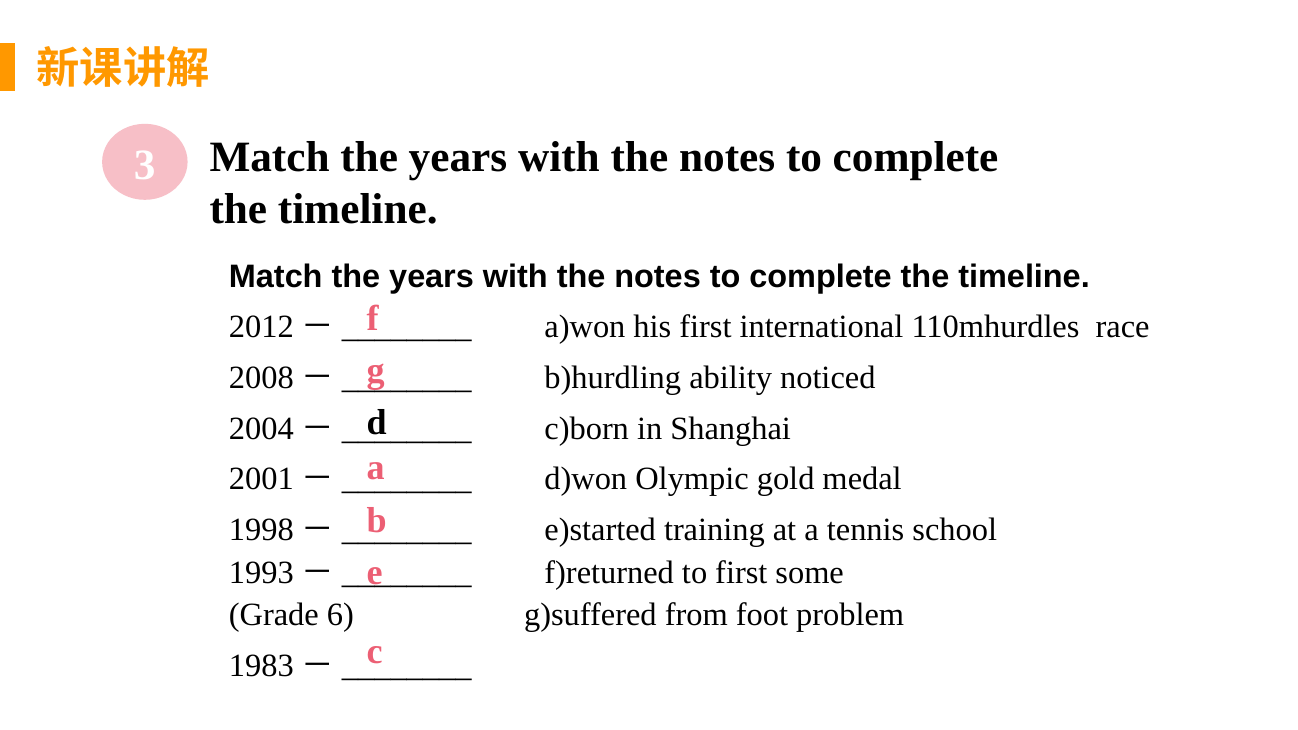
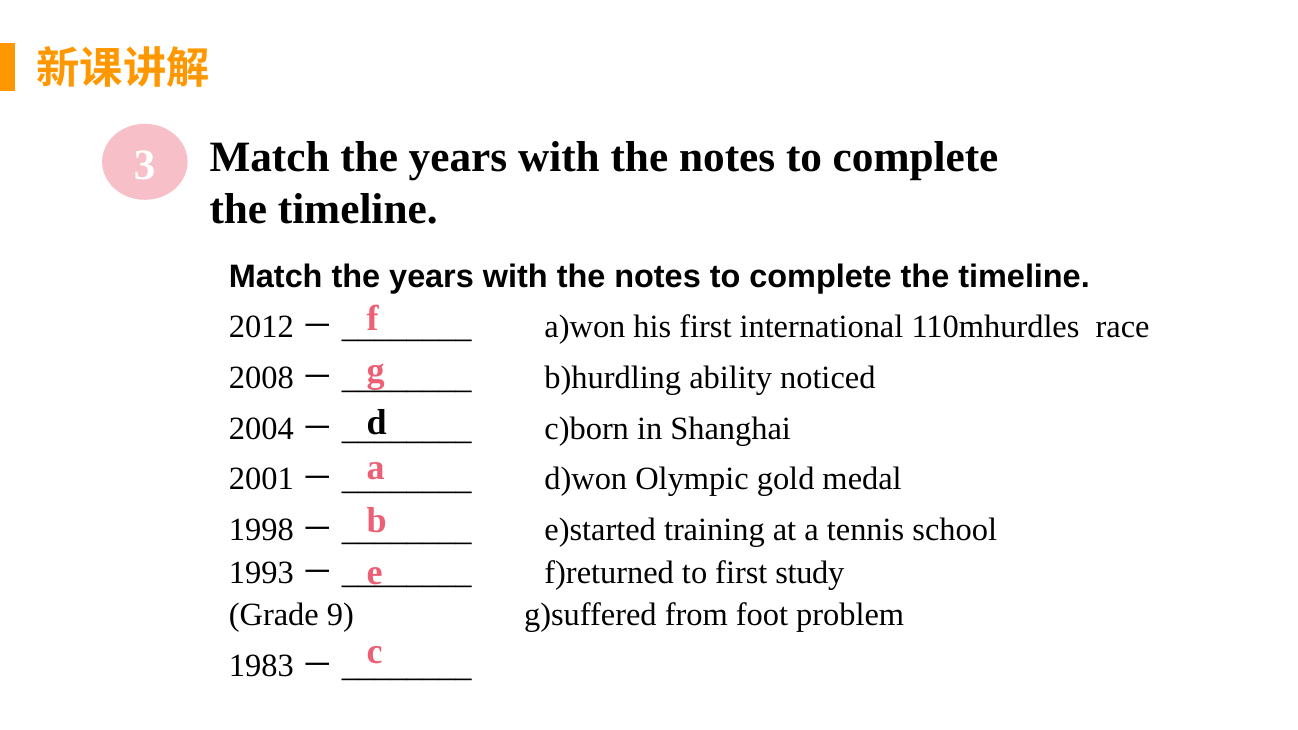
some: some -> study
6: 6 -> 9
